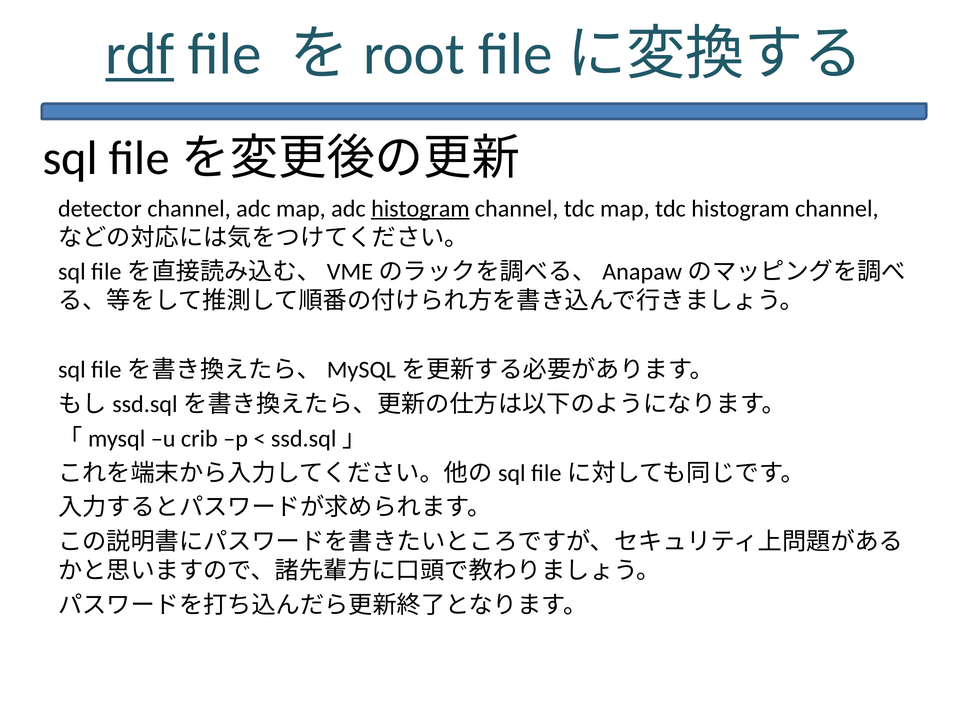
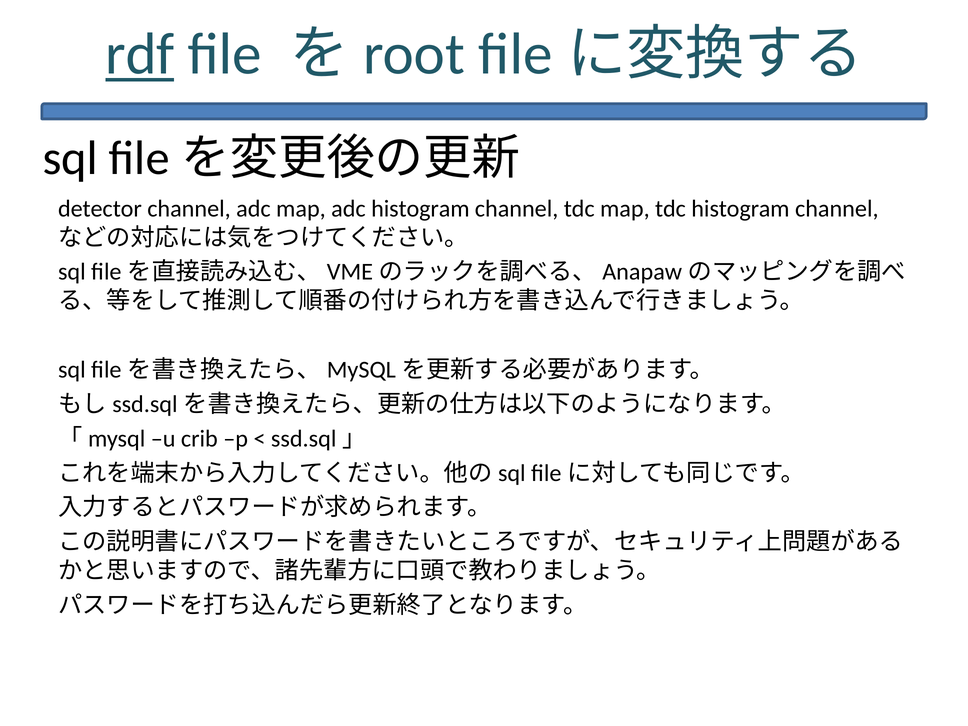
histogram at (420, 209) underline: present -> none
